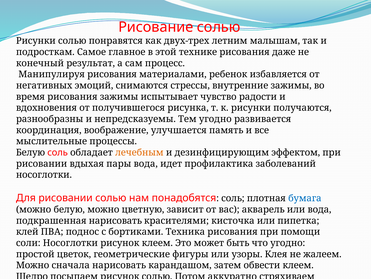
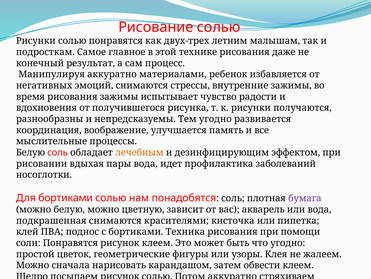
Манипулируя рисования: рисования -> аккуратно
Для рисовании: рисовании -> бортиками
бумага colour: blue -> purple
подкрашенная нарисовать: нарисовать -> снимаются
соли Носоглотки: Носоглотки -> Понравятся
